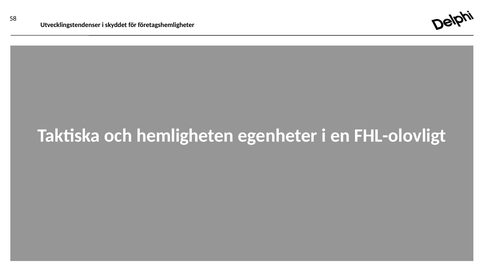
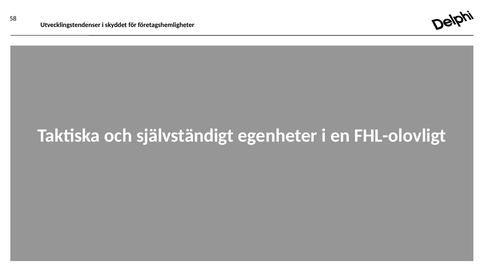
hemligheten: hemligheten -> självständigt
